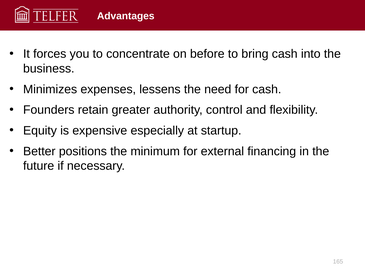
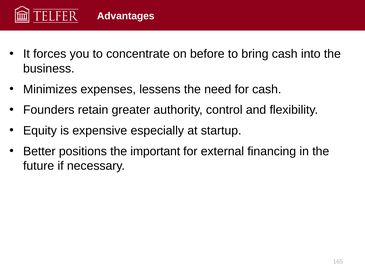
minimum: minimum -> important
